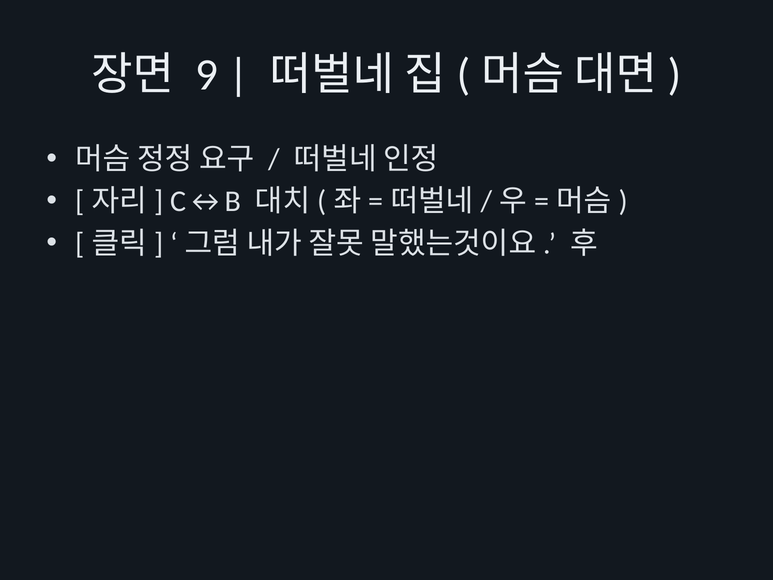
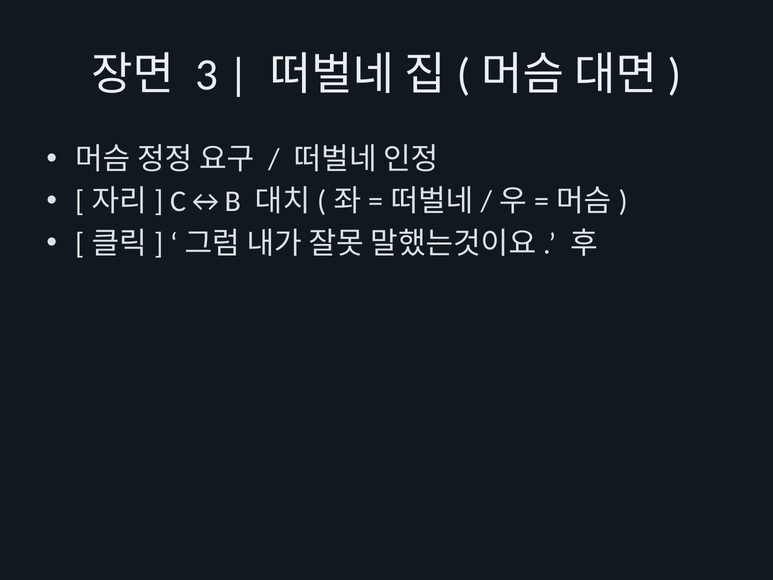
9: 9 -> 3
